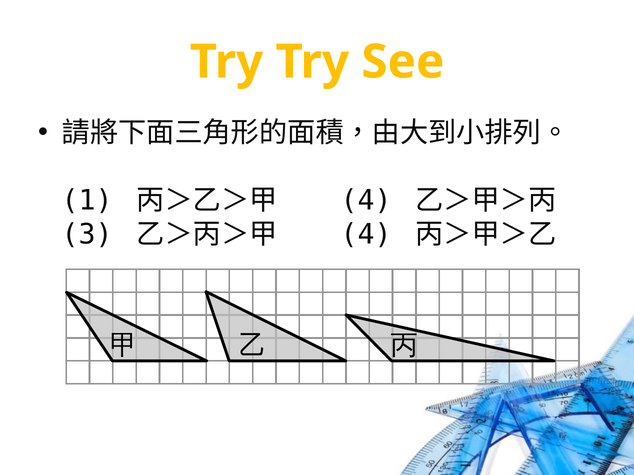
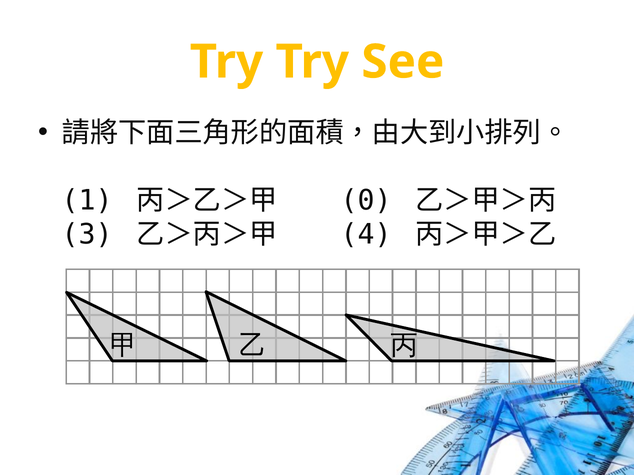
4 at (366, 201): 4 -> 0
